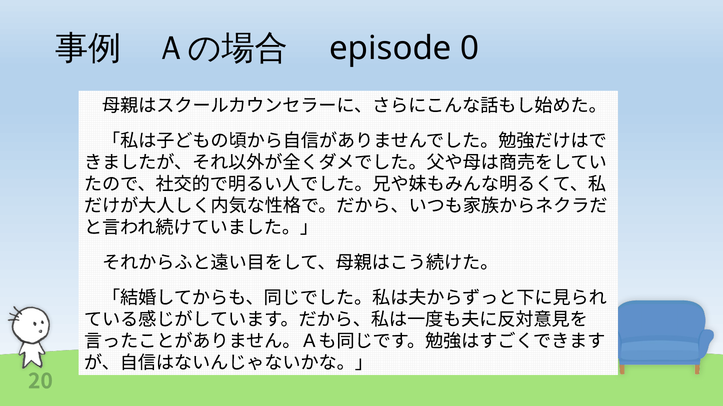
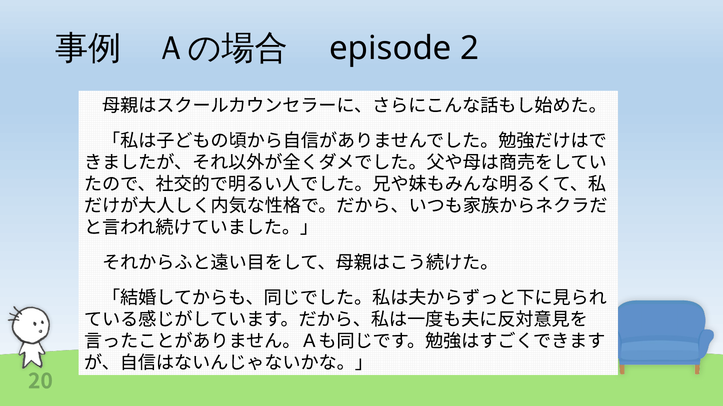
0: 0 -> 2
